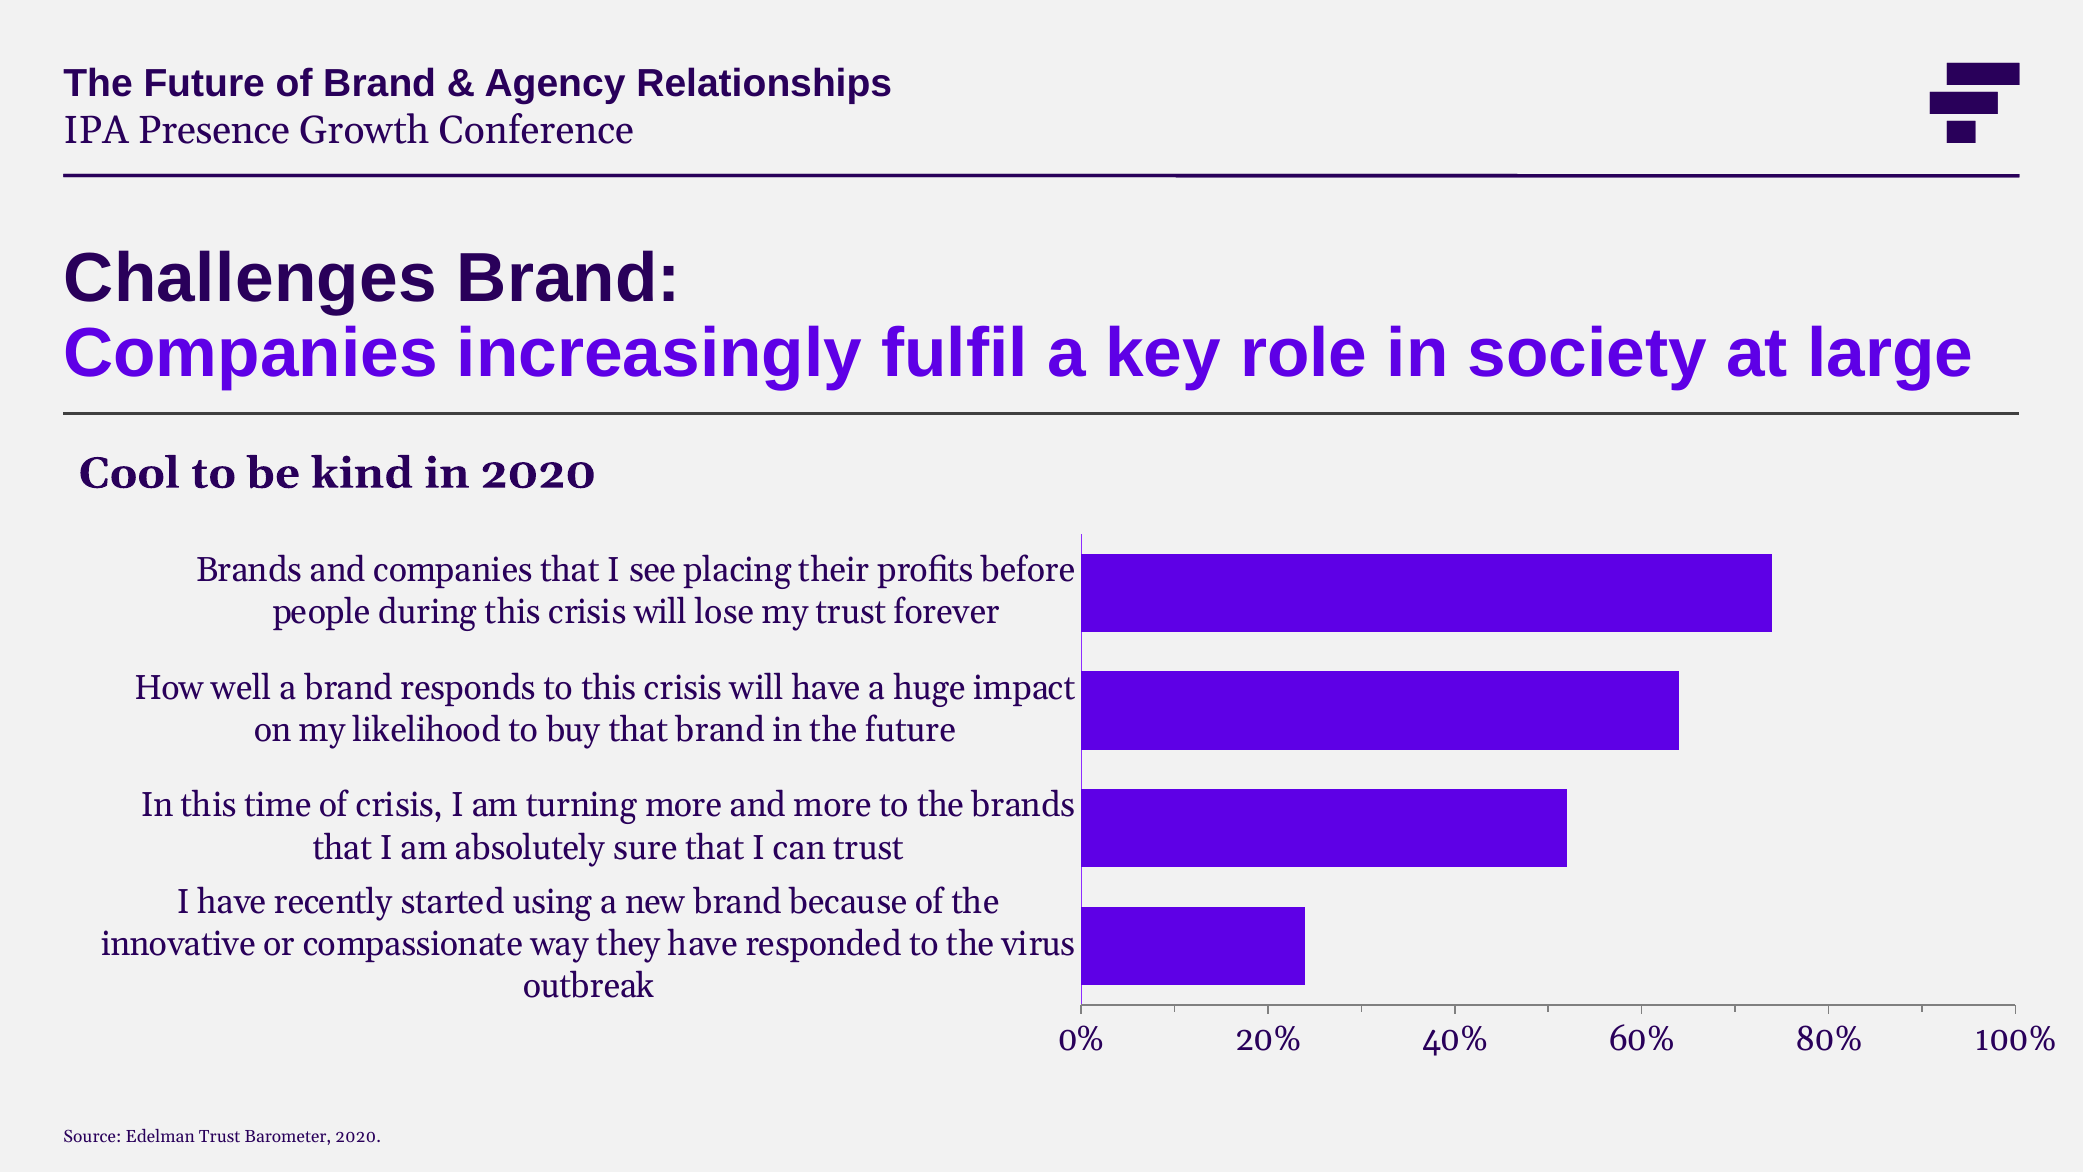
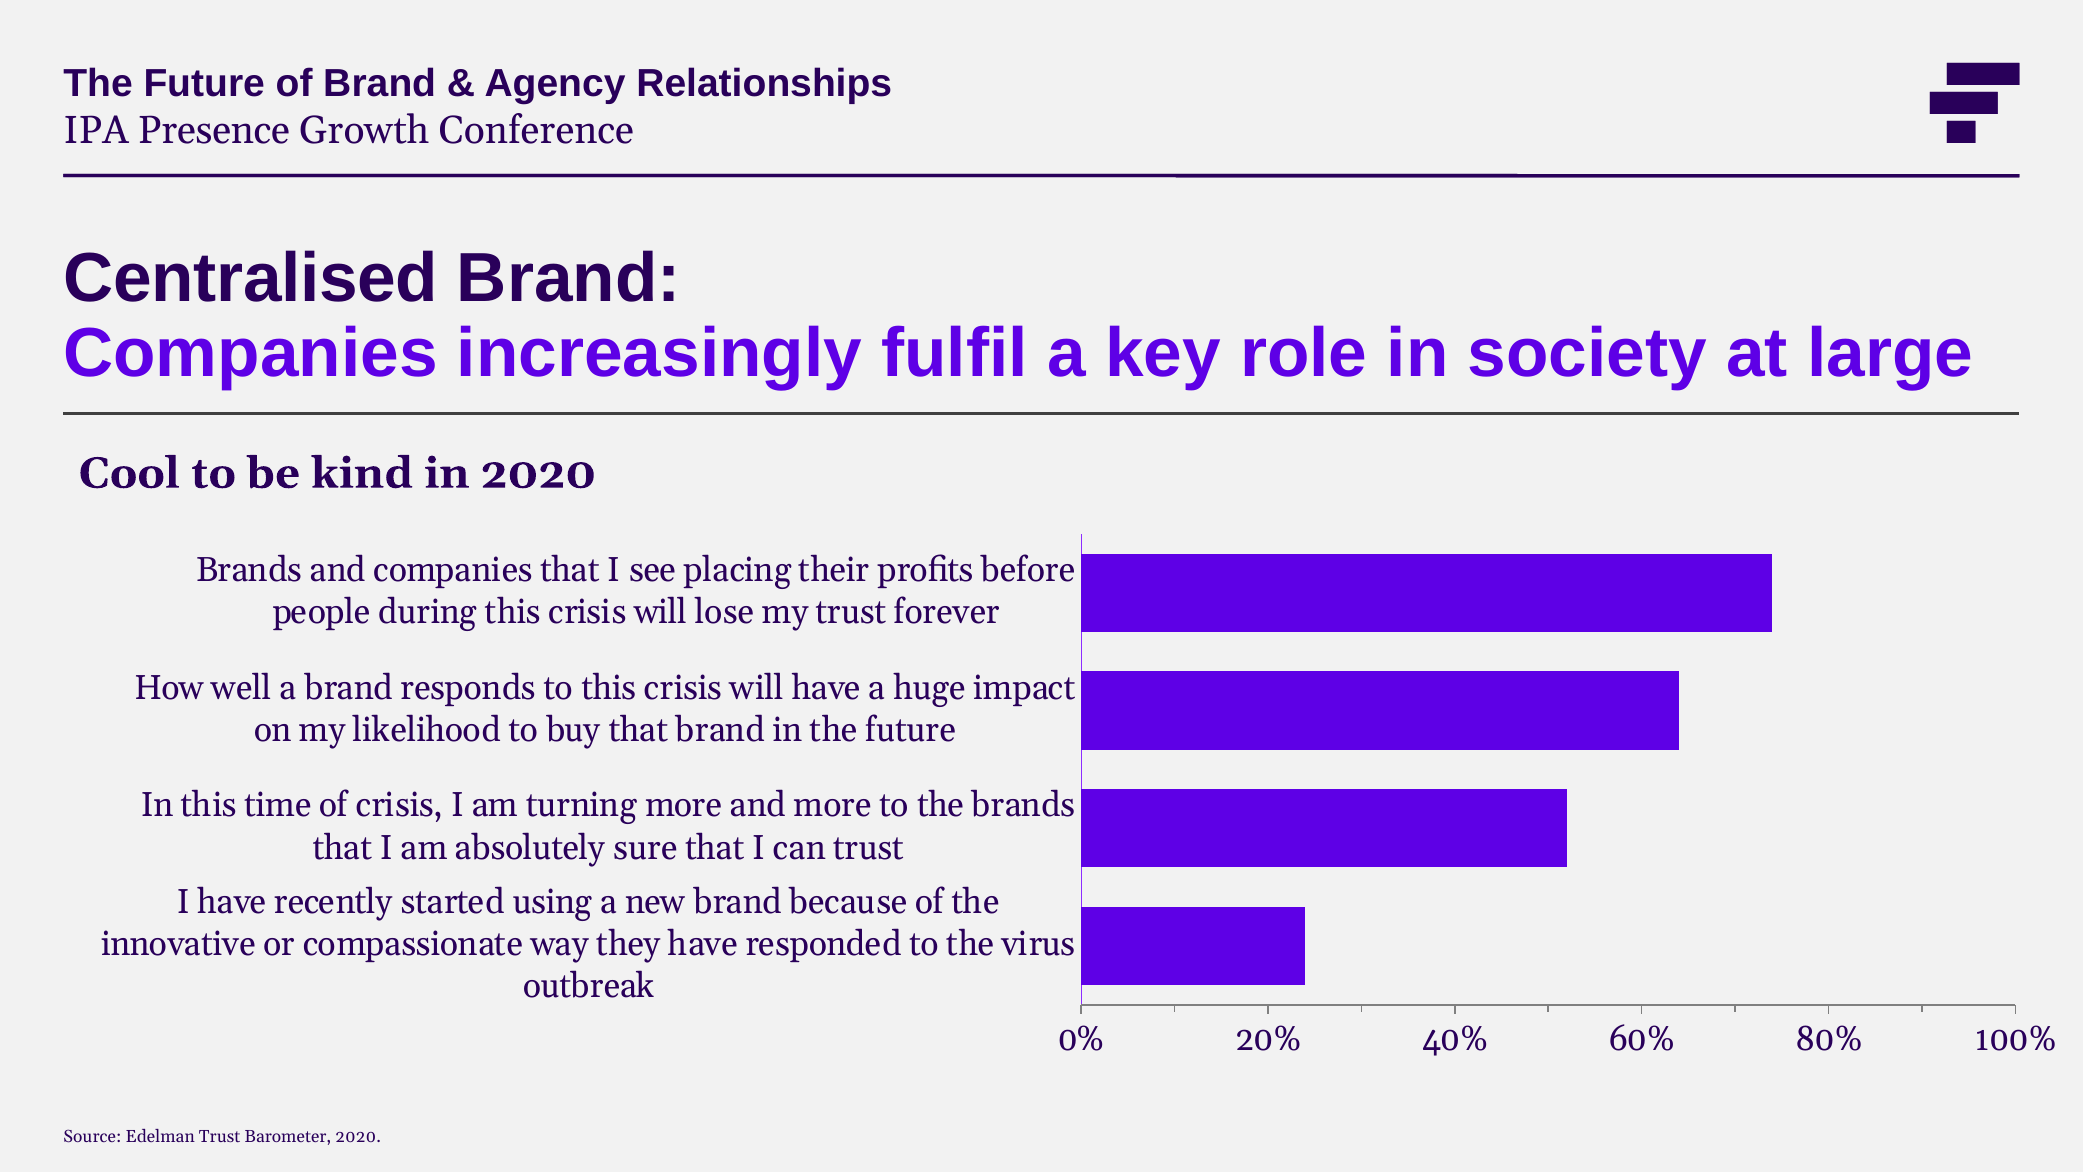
Challenges: Challenges -> Centralised
